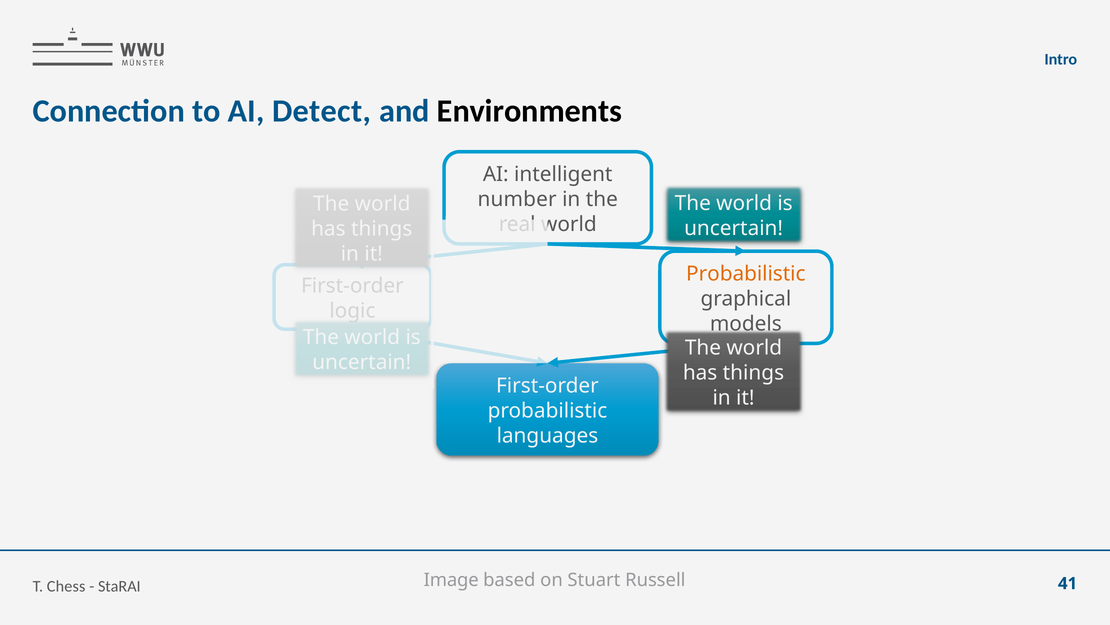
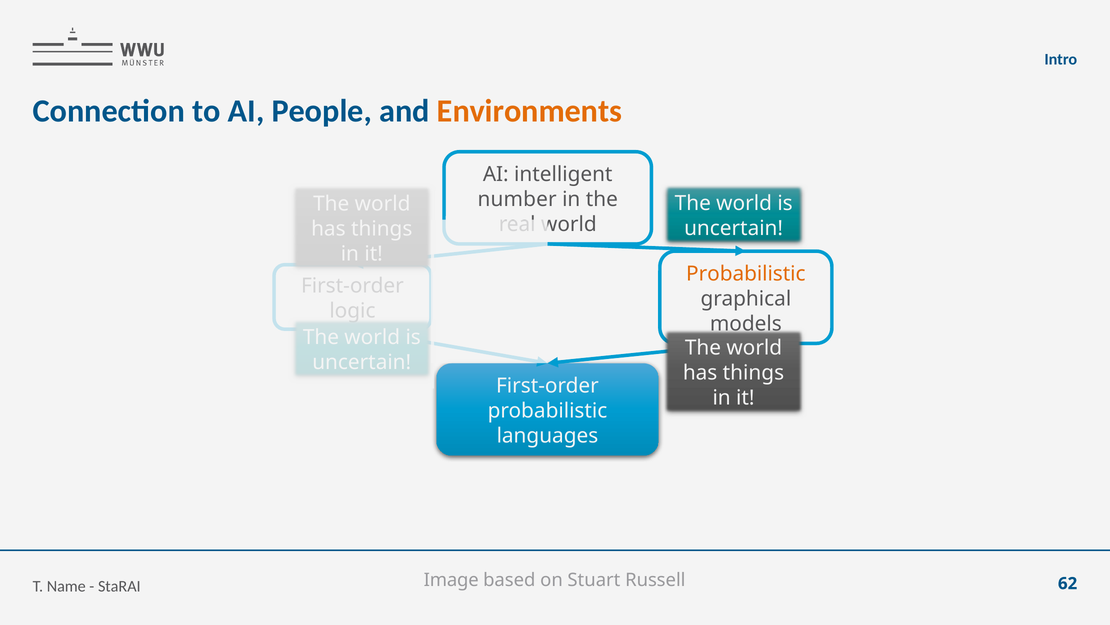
Detect: Detect -> People
Environments colour: black -> orange
Chess: Chess -> Name
41: 41 -> 62
